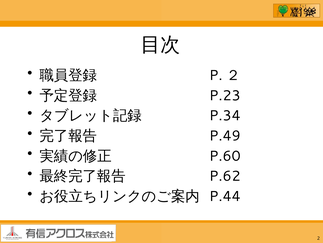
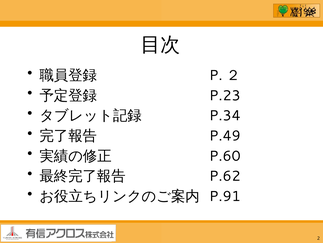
P.44: P.44 -> P.91
